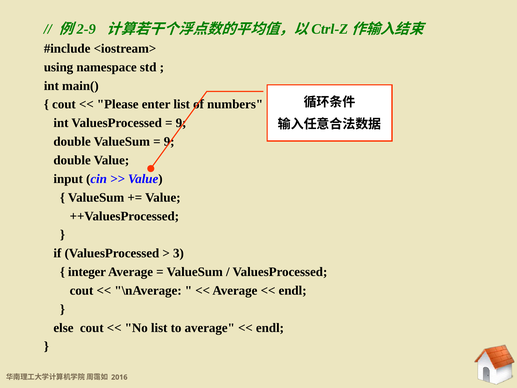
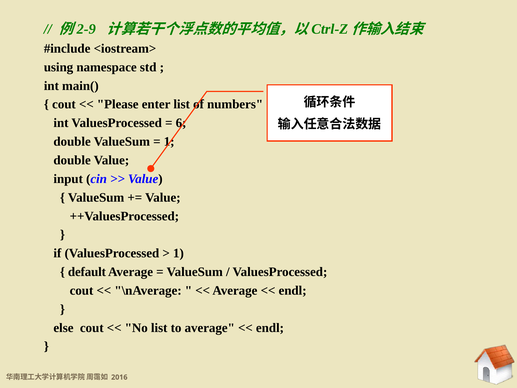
9 at (181, 123): 9 -> 6
9 at (169, 142): 9 -> 1
3 at (178, 253): 3 -> 1
integer: integer -> default
